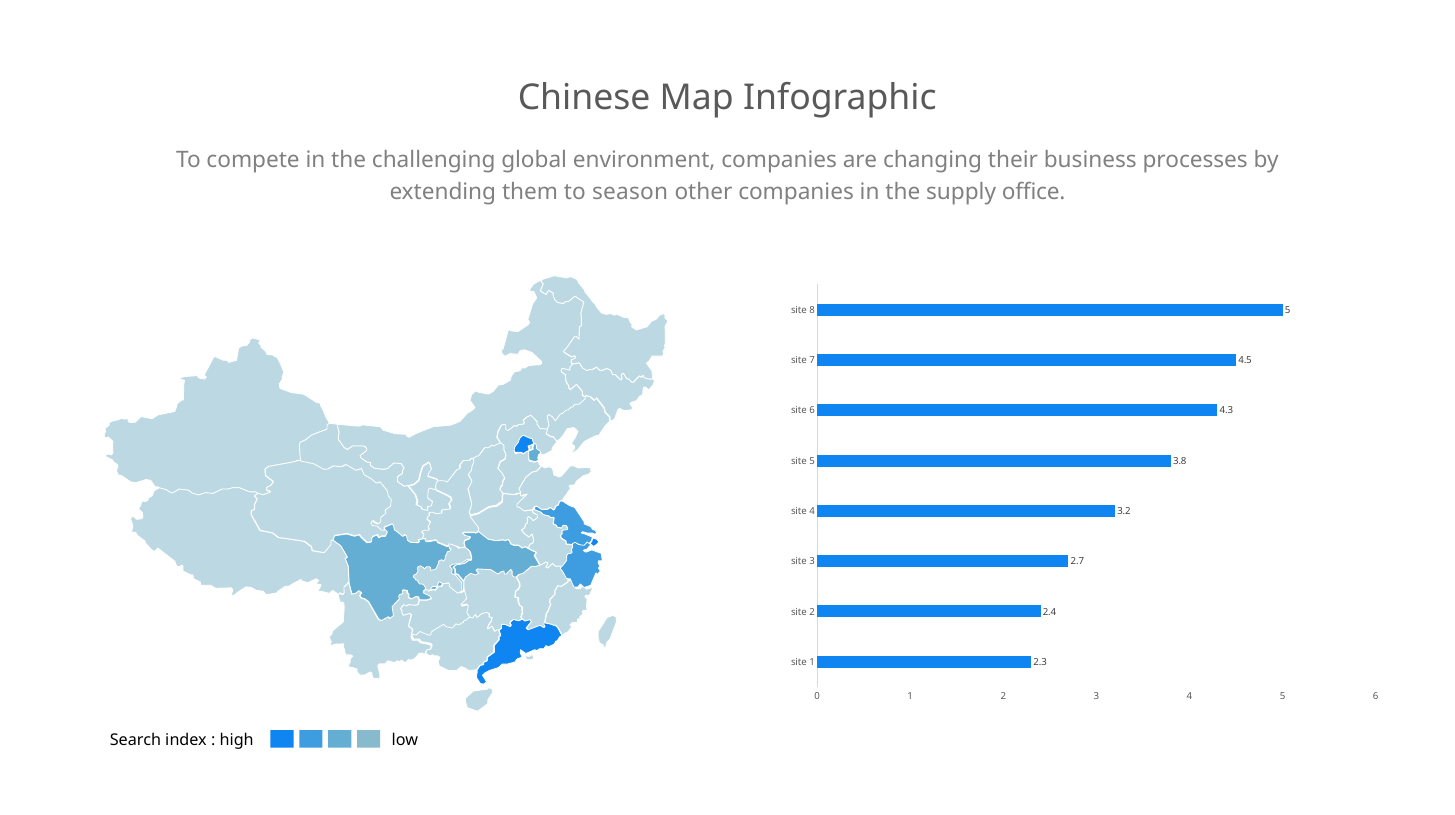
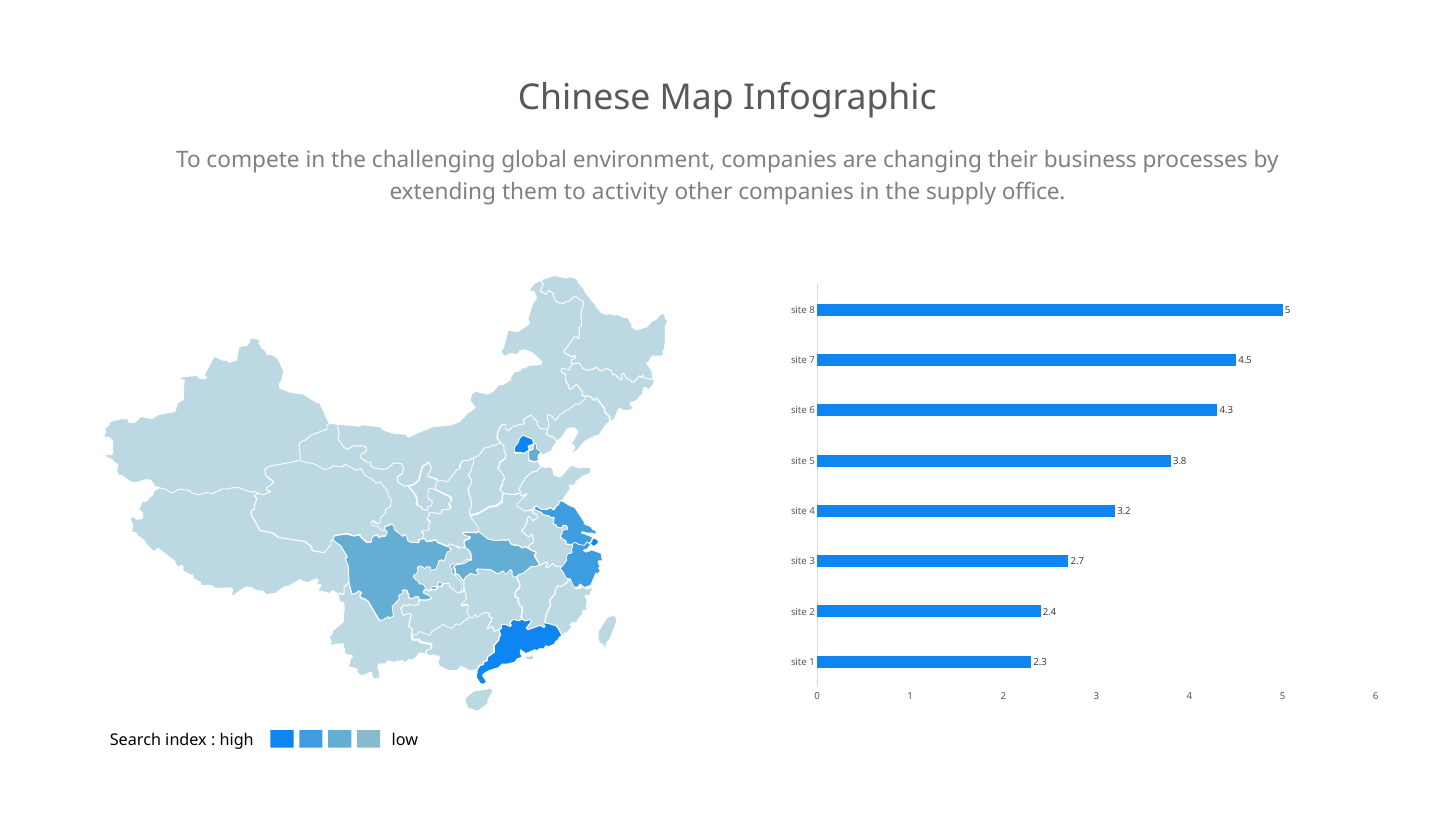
season: season -> activity
